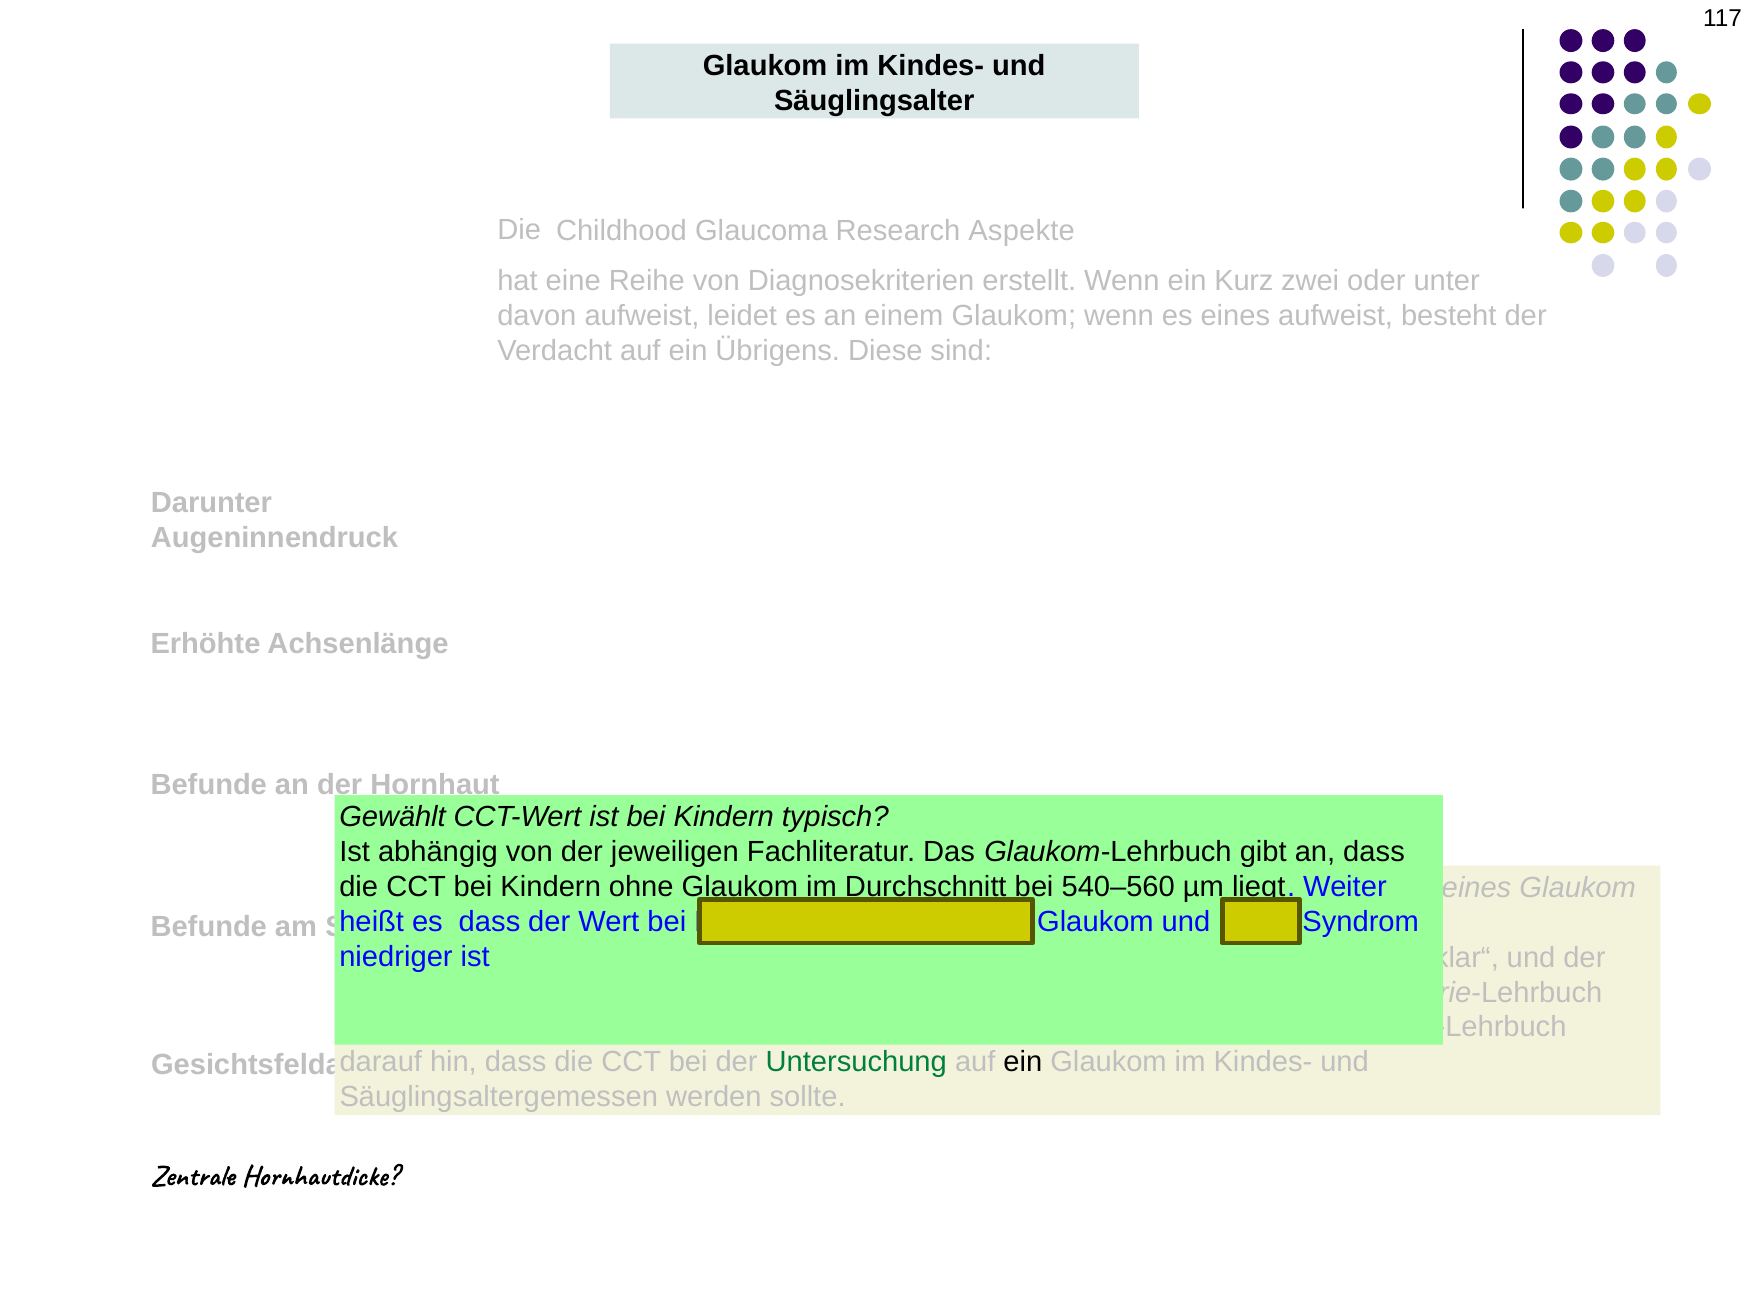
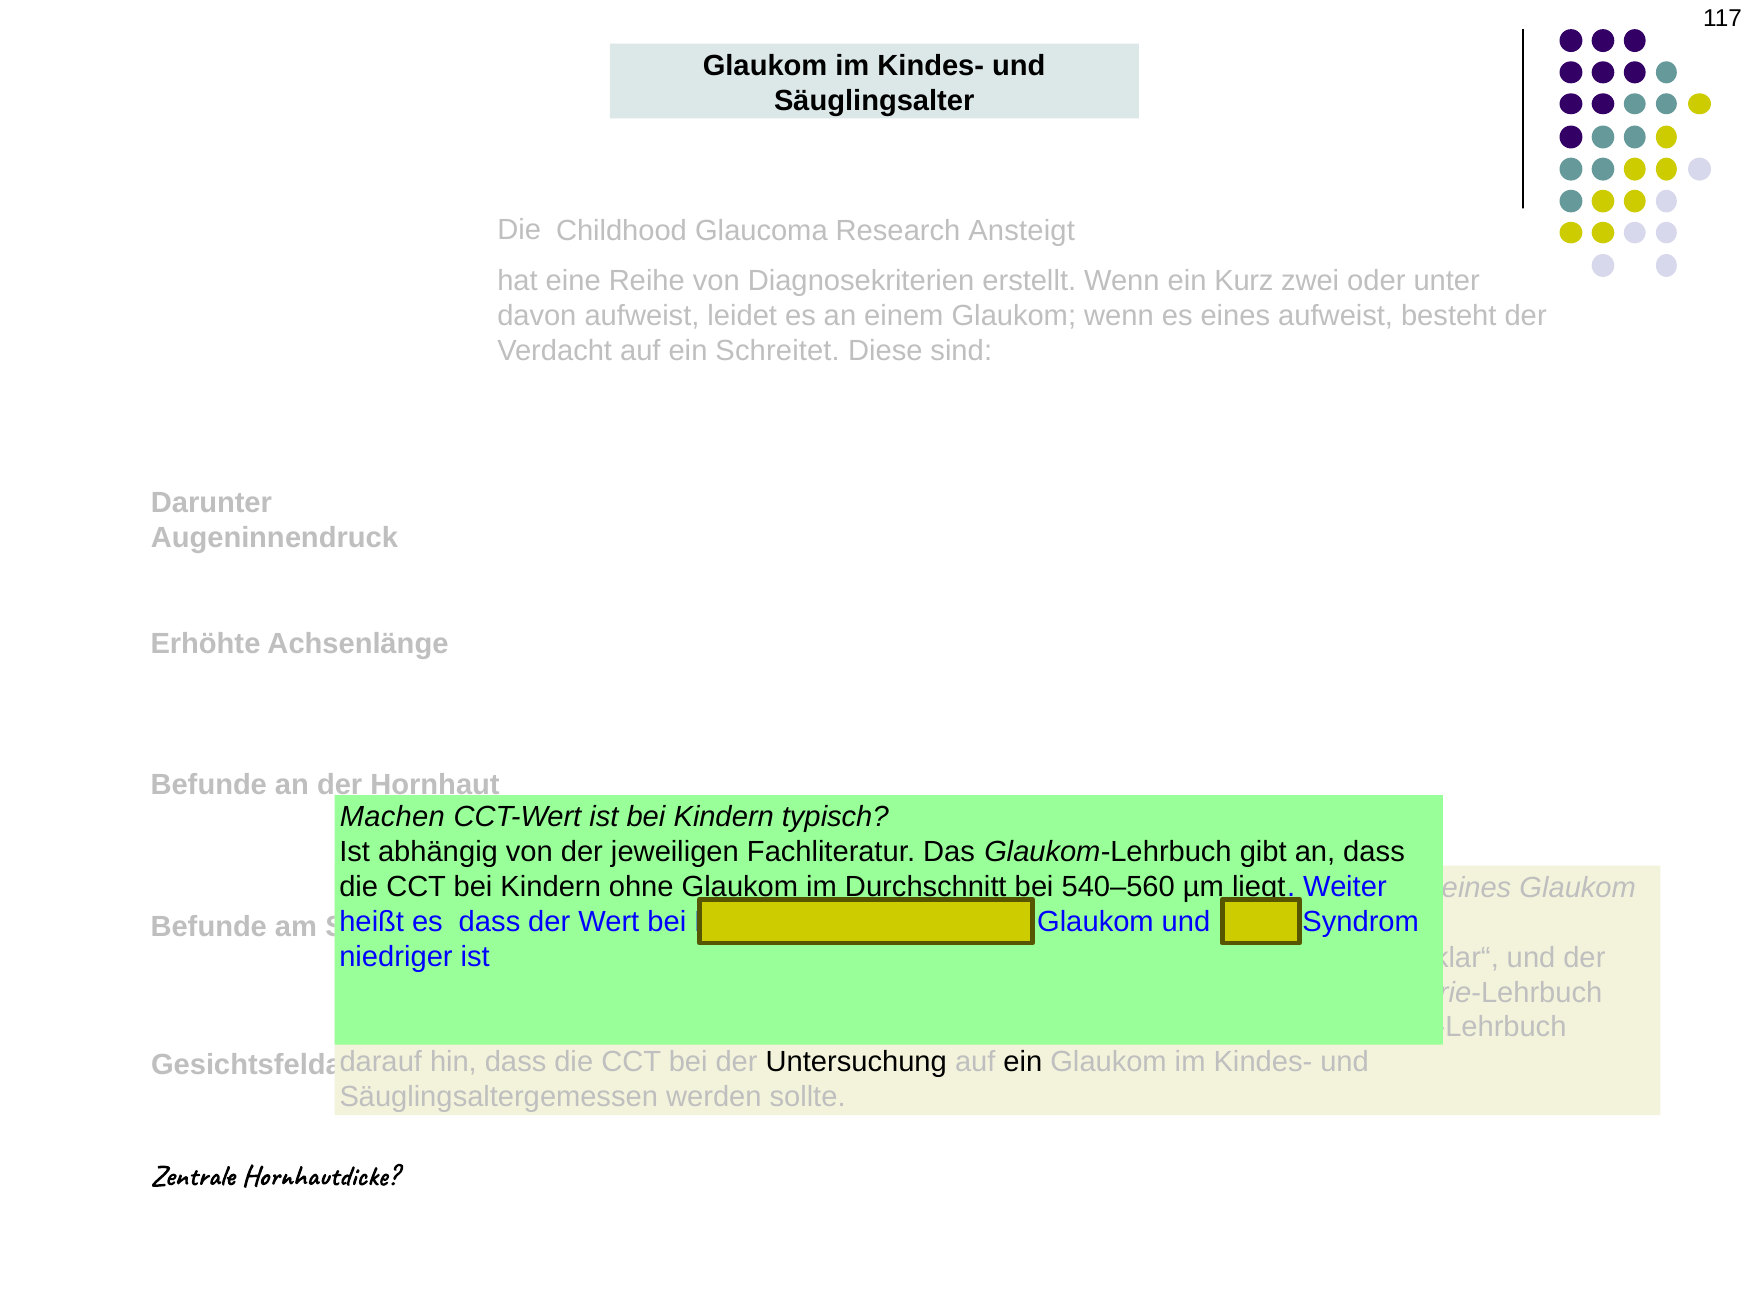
Research Aspekte: Aspekte -> Ansteigt
Übrigens: Übrigens -> Schreitet
Gewählt: Gewählt -> Machen
Untersuchung colour: green -> black
